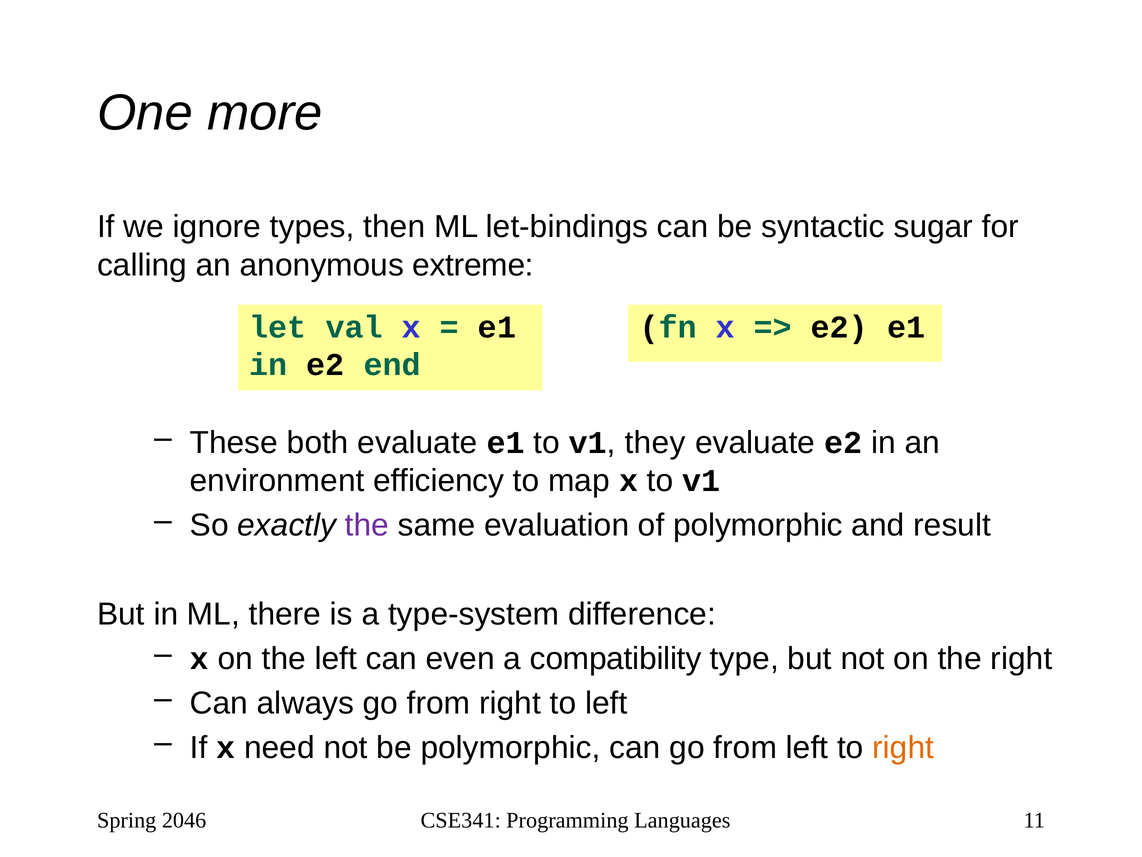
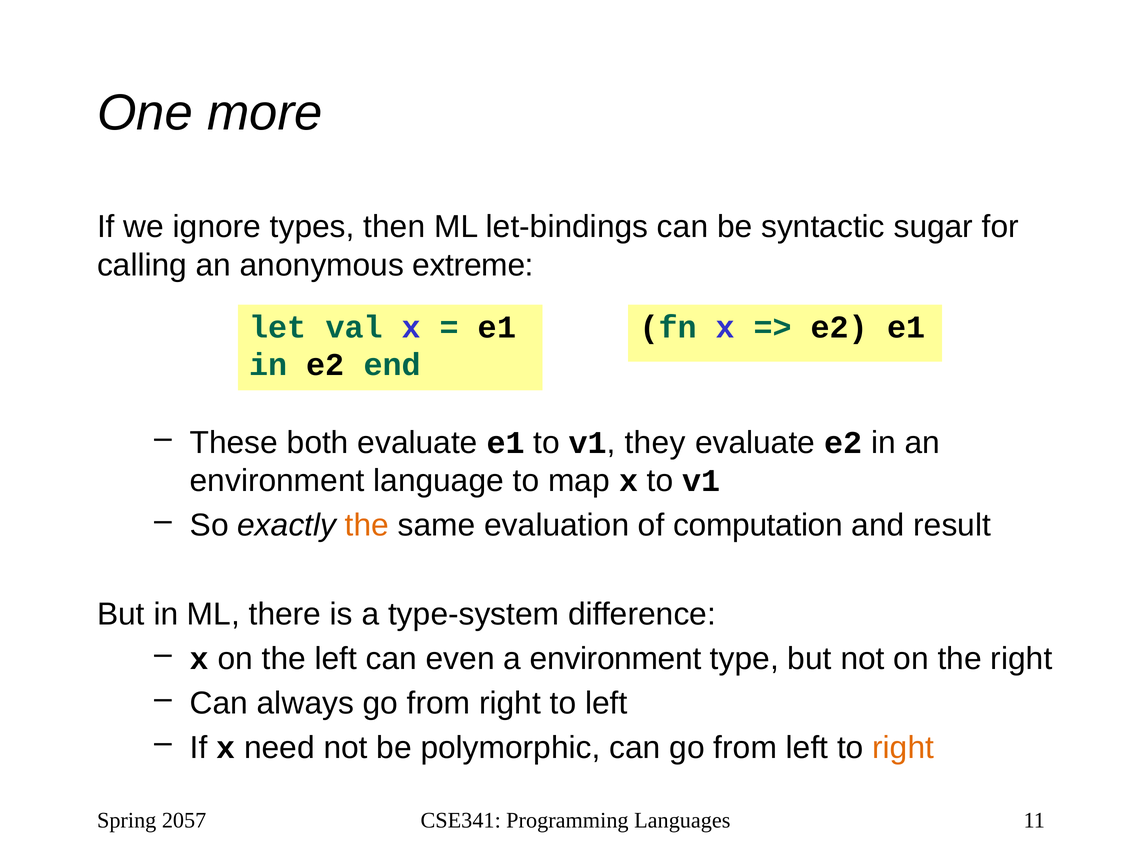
efficiency: efficiency -> language
the at (367, 525) colour: purple -> orange
of polymorphic: polymorphic -> computation
a compatibility: compatibility -> environment
2046: 2046 -> 2057
